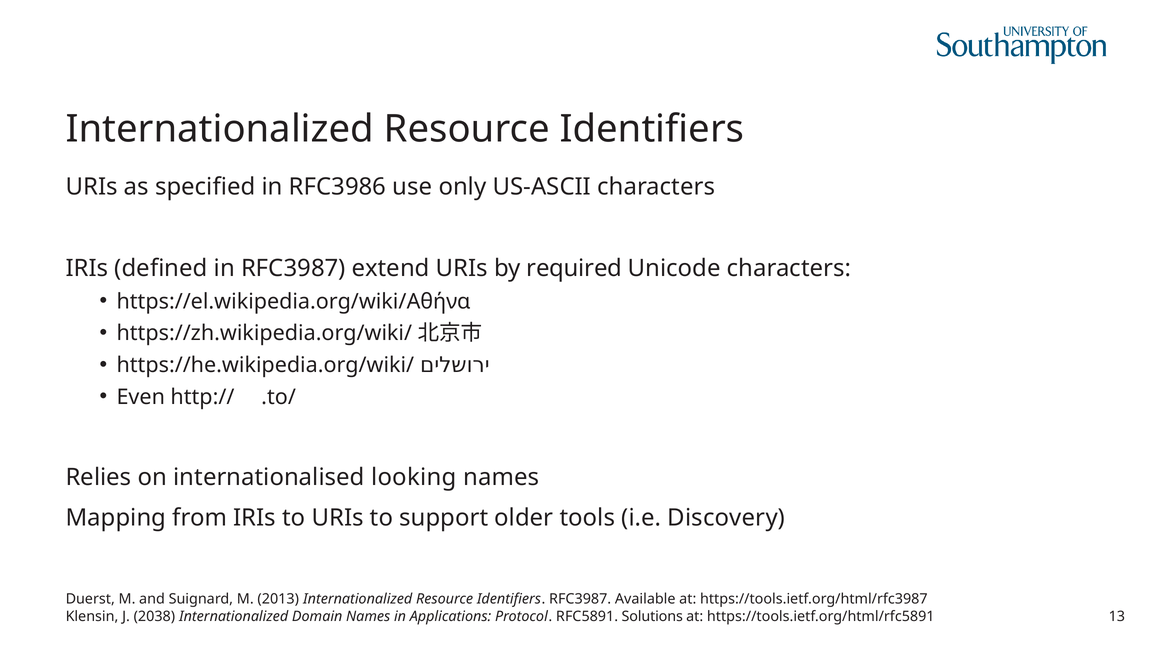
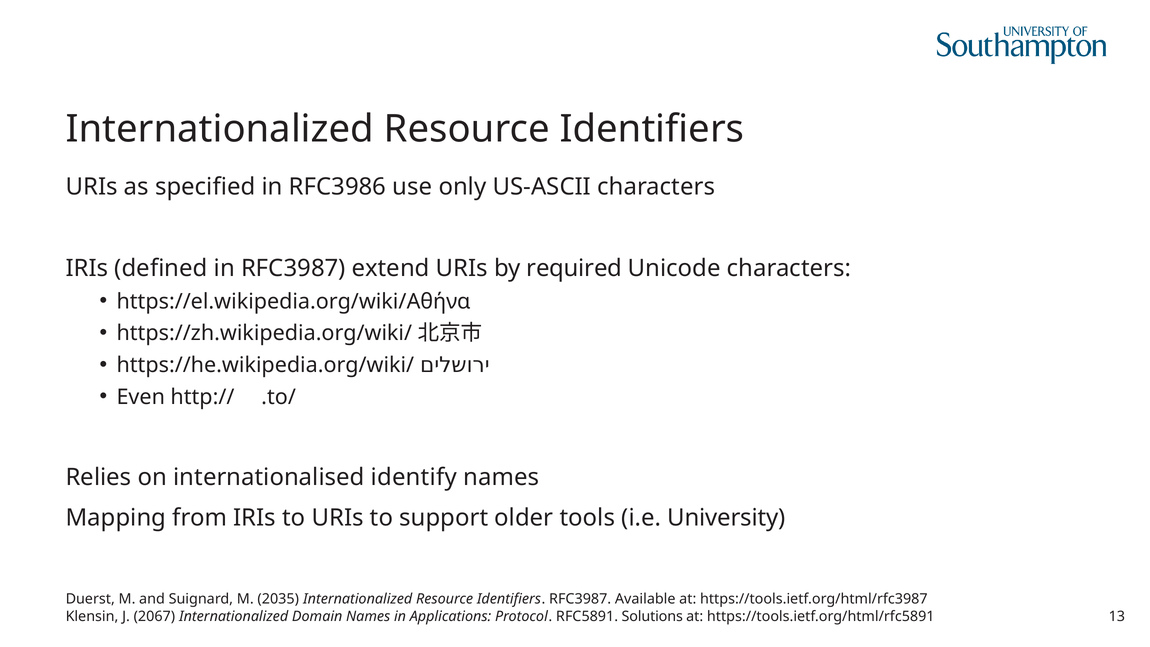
looking: looking -> identify
Discovery: Discovery -> University
2013: 2013 -> 2035
2038: 2038 -> 2067
